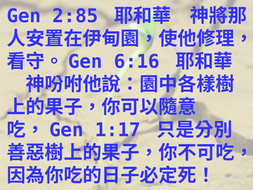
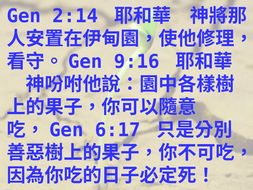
2:85: 2:85 -> 2:14
6:16: 6:16 -> 9:16
1:17: 1:17 -> 6:17
